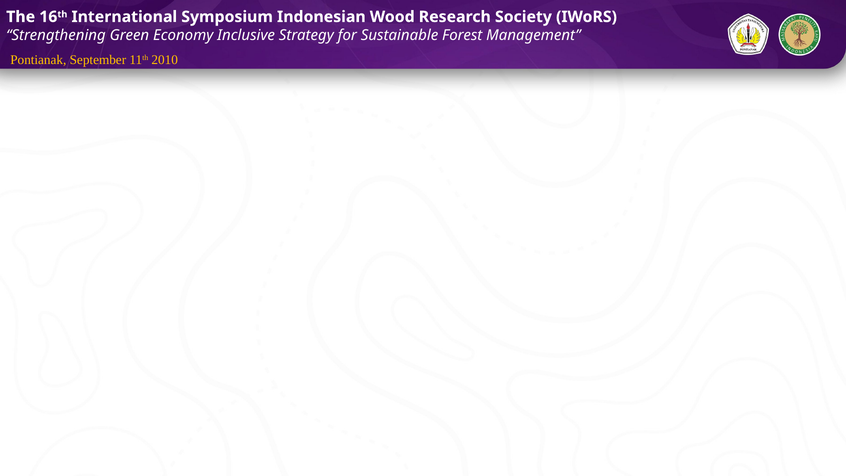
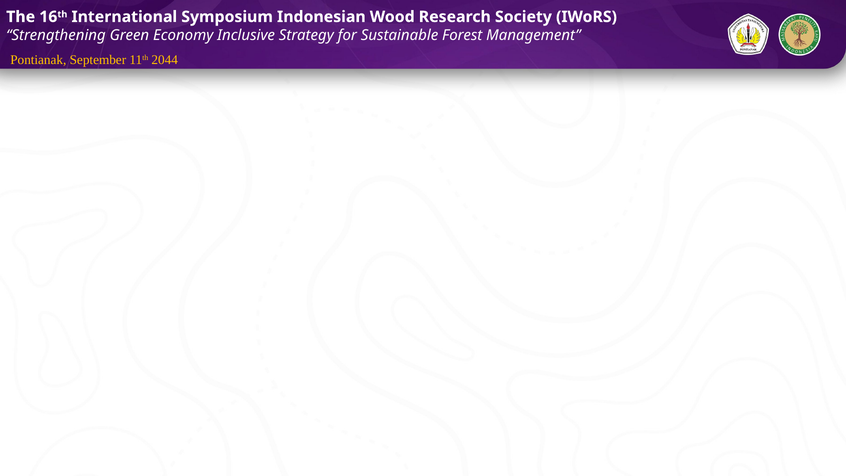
2010: 2010 -> 2044
